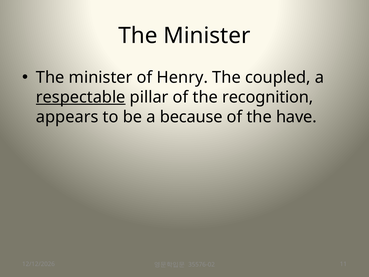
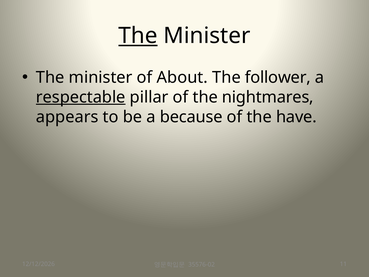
The at (138, 36) underline: none -> present
Henry: Henry -> About
coupled: coupled -> follower
recognition: recognition -> nightmares
